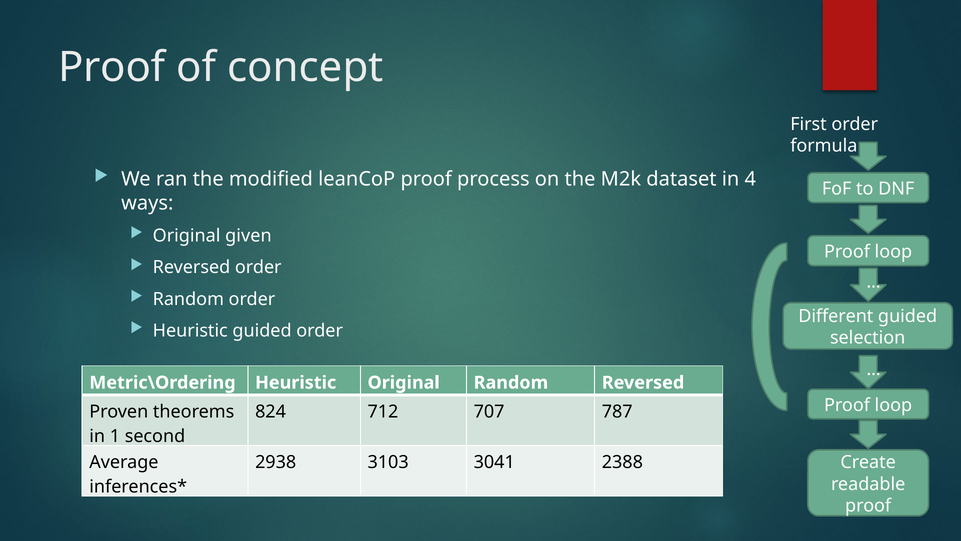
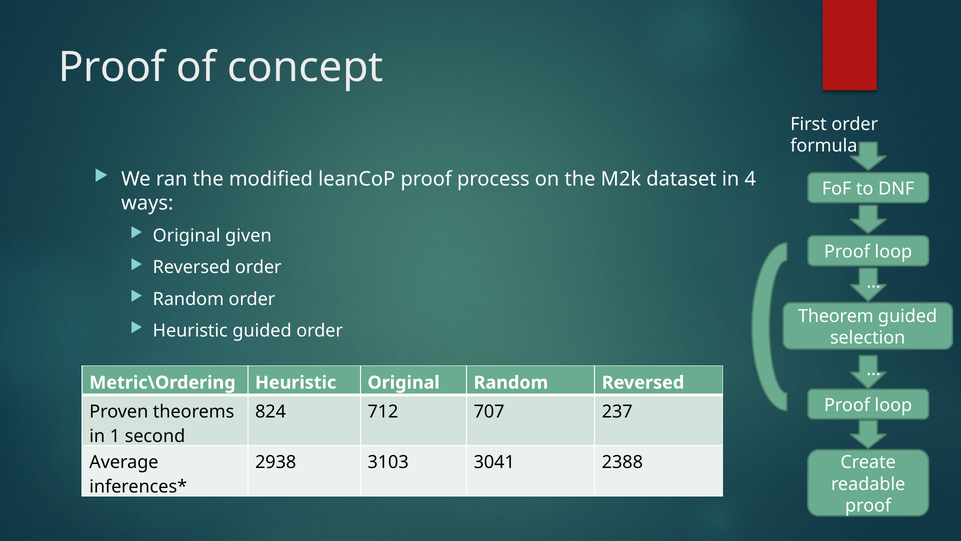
Different: Different -> Theorem
787: 787 -> 237
